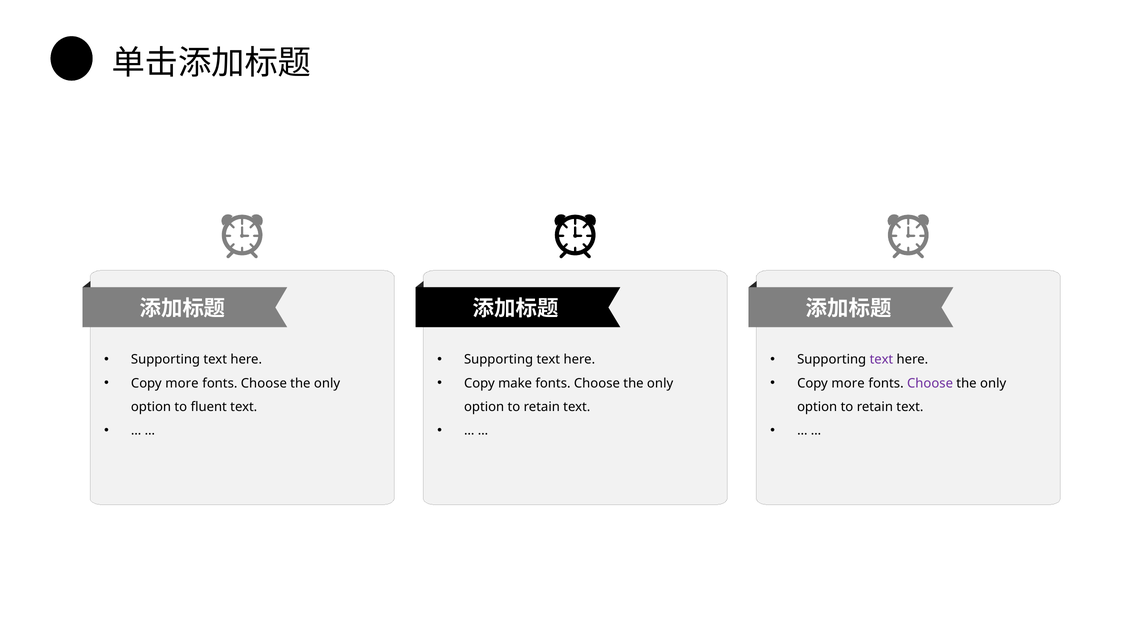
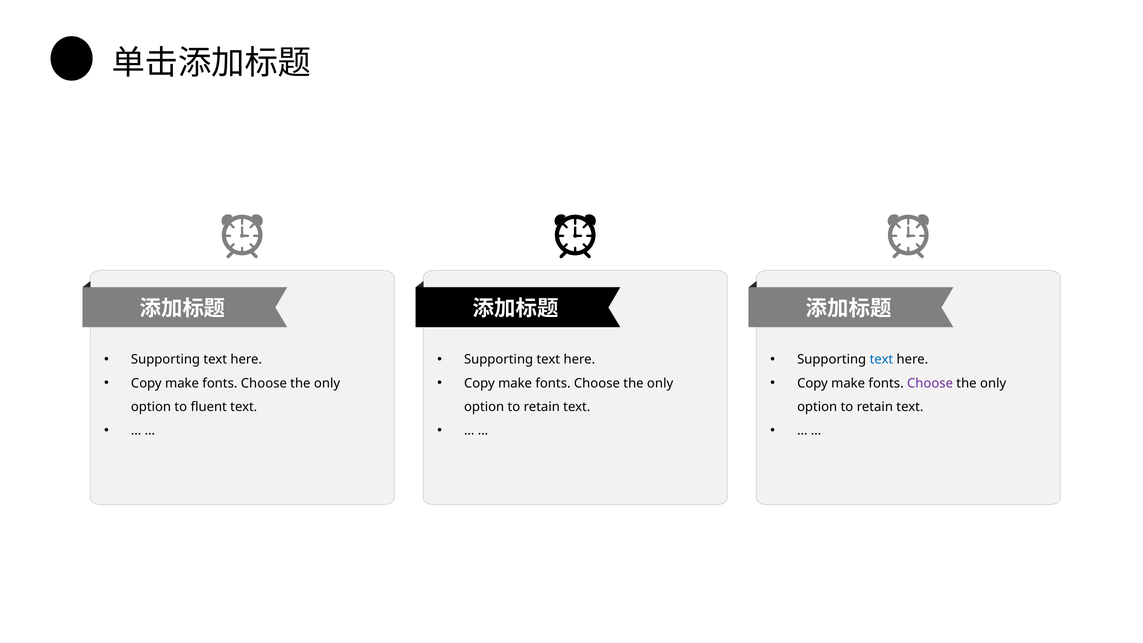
text at (881, 360) colour: purple -> blue
more at (182, 383): more -> make
more at (848, 383): more -> make
